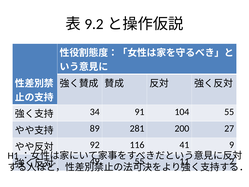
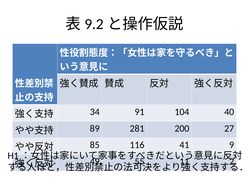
104 55: 55 -> 40
92: 92 -> 85
